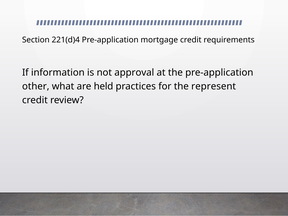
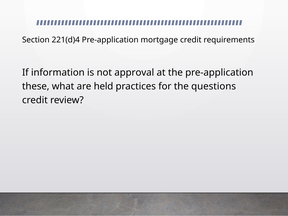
other: other -> these
represent: represent -> questions
